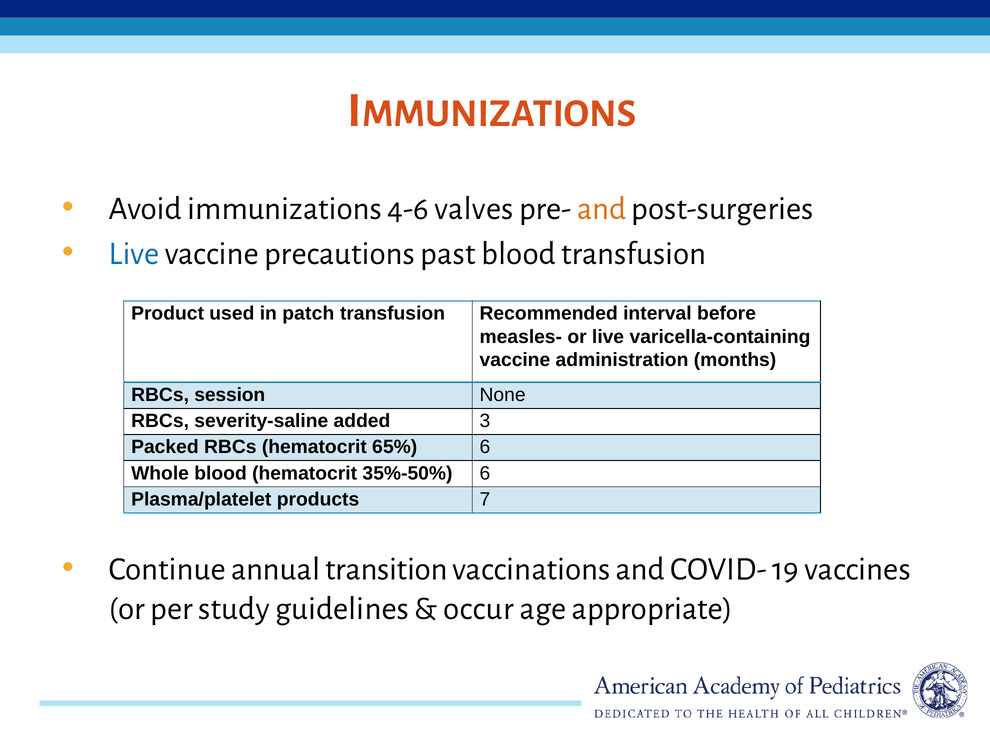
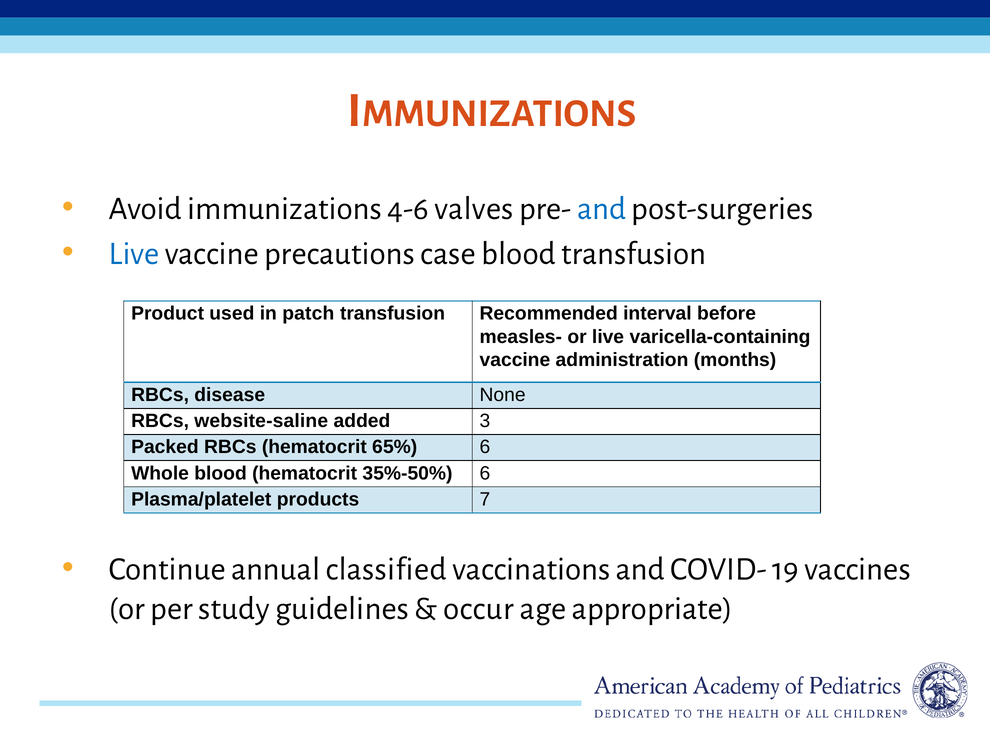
and at (602, 208) colour: orange -> blue
past: past -> case
session: session -> disease
severity-saline: severity-saline -> website-saline
transition: transition -> classified
